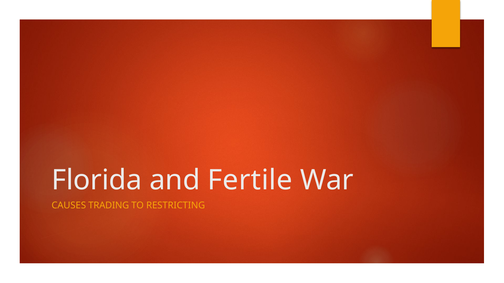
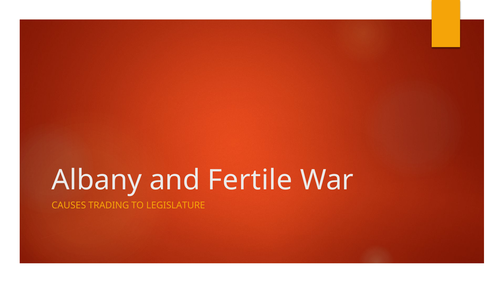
Florida: Florida -> Albany
RESTRICTING: RESTRICTING -> LEGISLATURE
